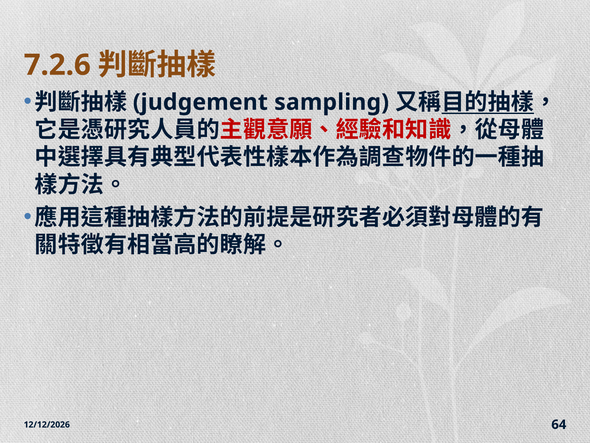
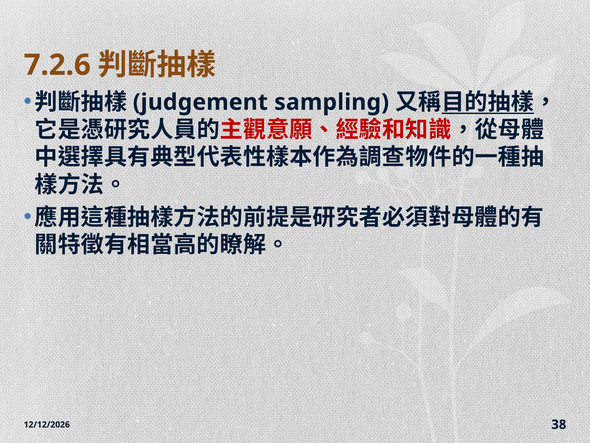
64: 64 -> 38
